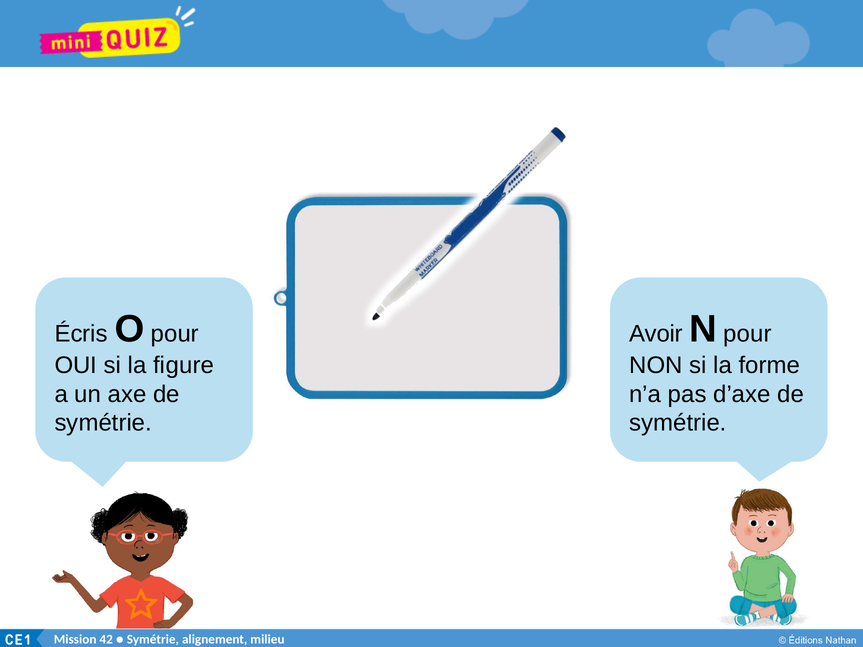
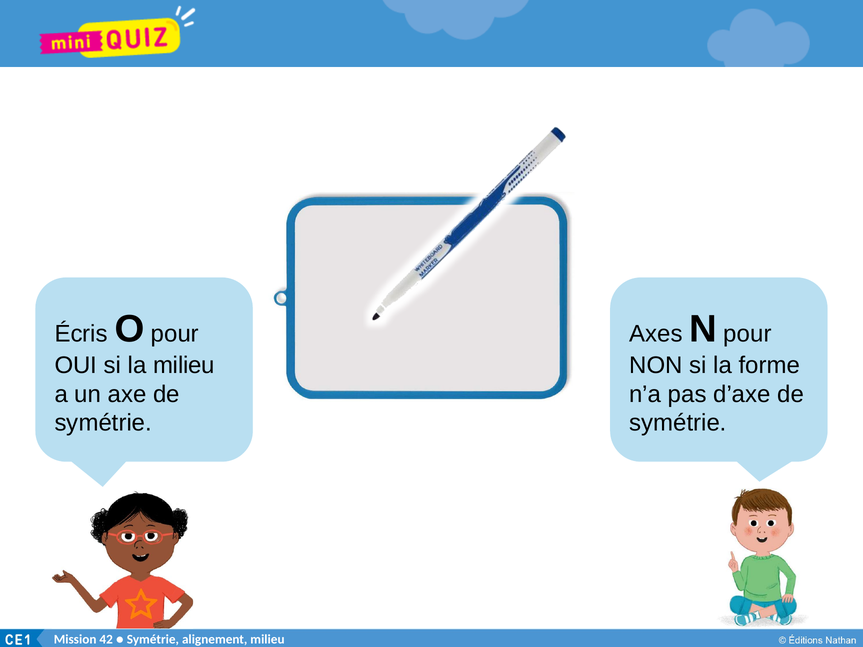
Avoir: Avoir -> Axes
la figure: figure -> milieu
